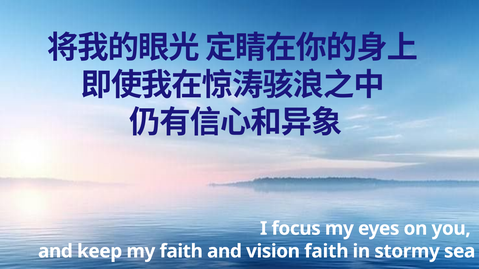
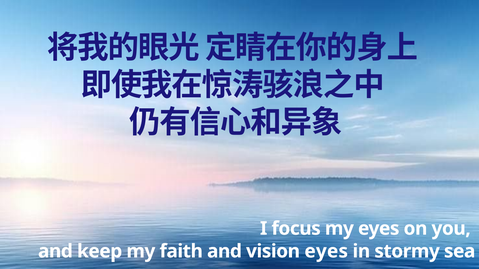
vision faith: faith -> eyes
